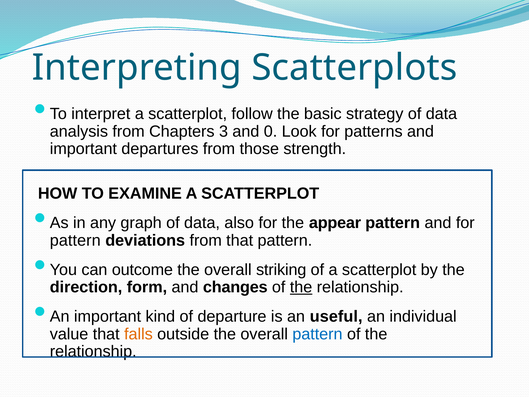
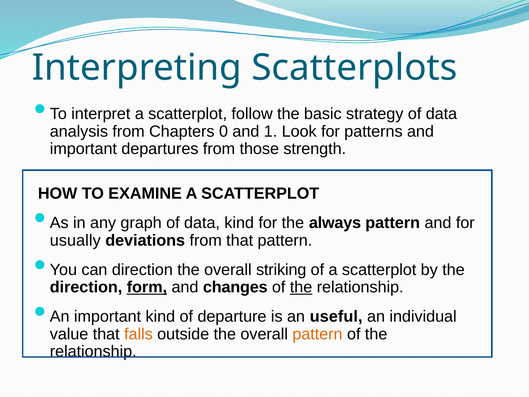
3: 3 -> 0
0: 0 -> 1
data also: also -> kind
appear: appear -> always
pattern at (75, 240): pattern -> usually
can outcome: outcome -> direction
form underline: none -> present
pattern at (317, 334) colour: blue -> orange
